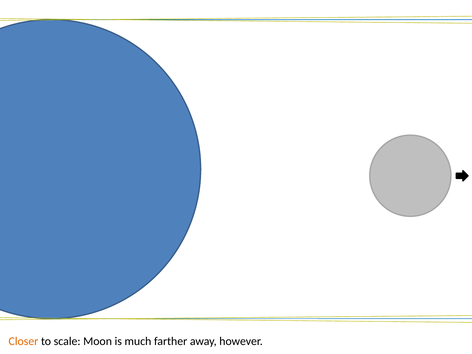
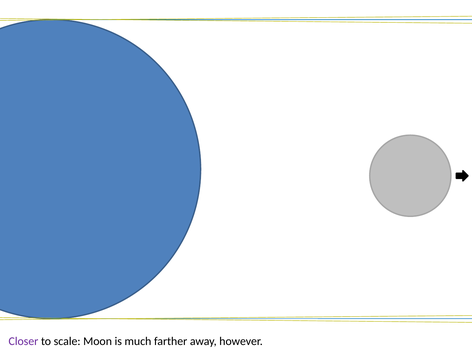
Closer colour: orange -> purple
